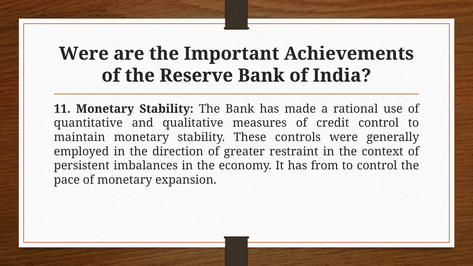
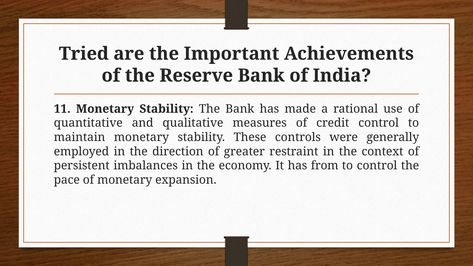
Were at (84, 54): Were -> Tried
